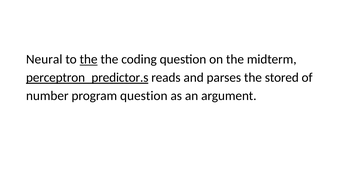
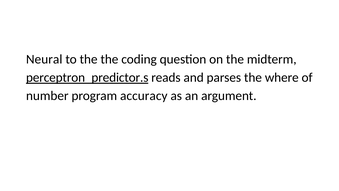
the at (89, 59) underline: present -> none
stored: stored -> where
program question: question -> accuracy
